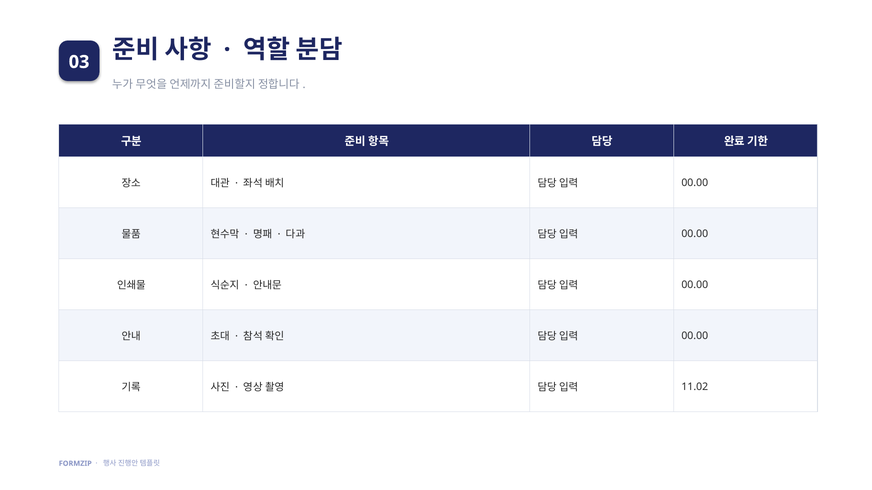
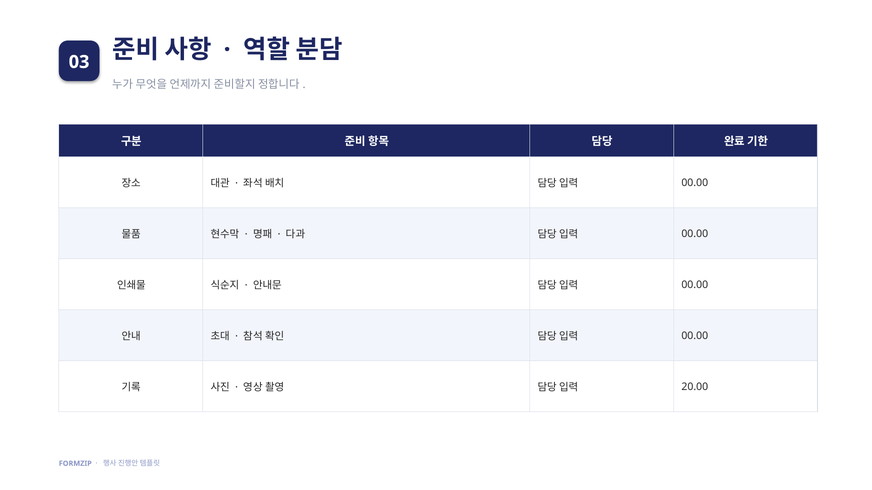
11.02: 11.02 -> 20.00
